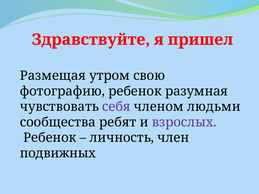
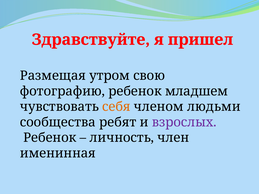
разумная: разумная -> младшем
себя colour: purple -> orange
подвижных: подвижных -> именинная
